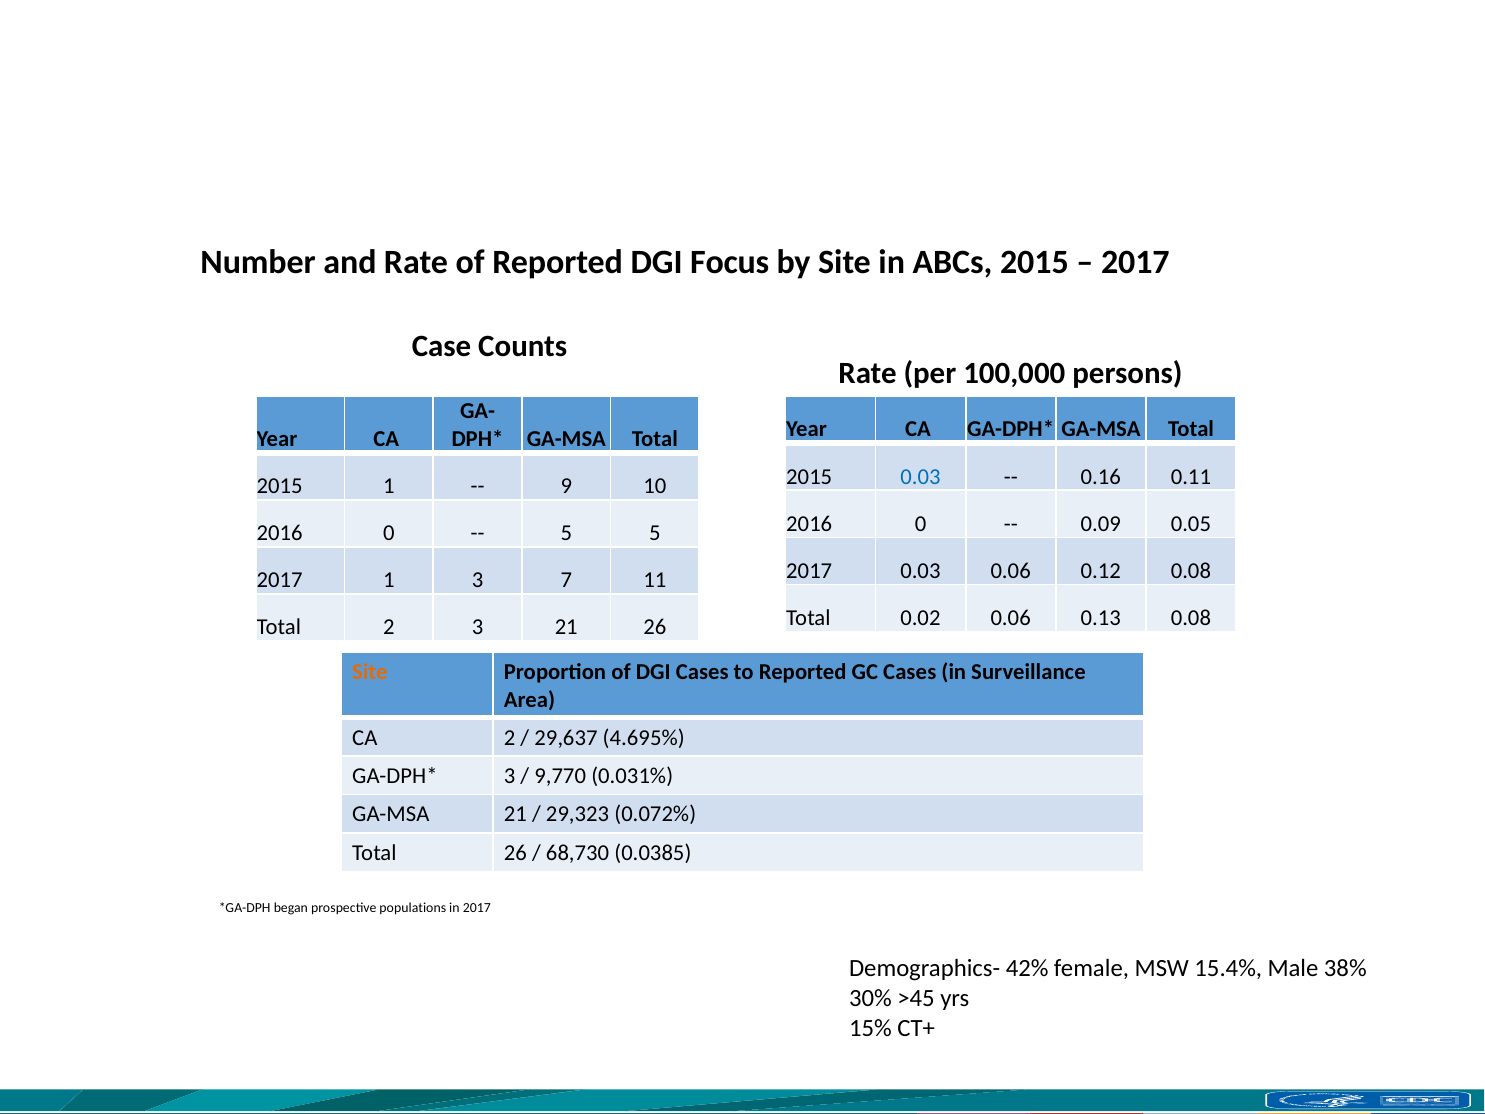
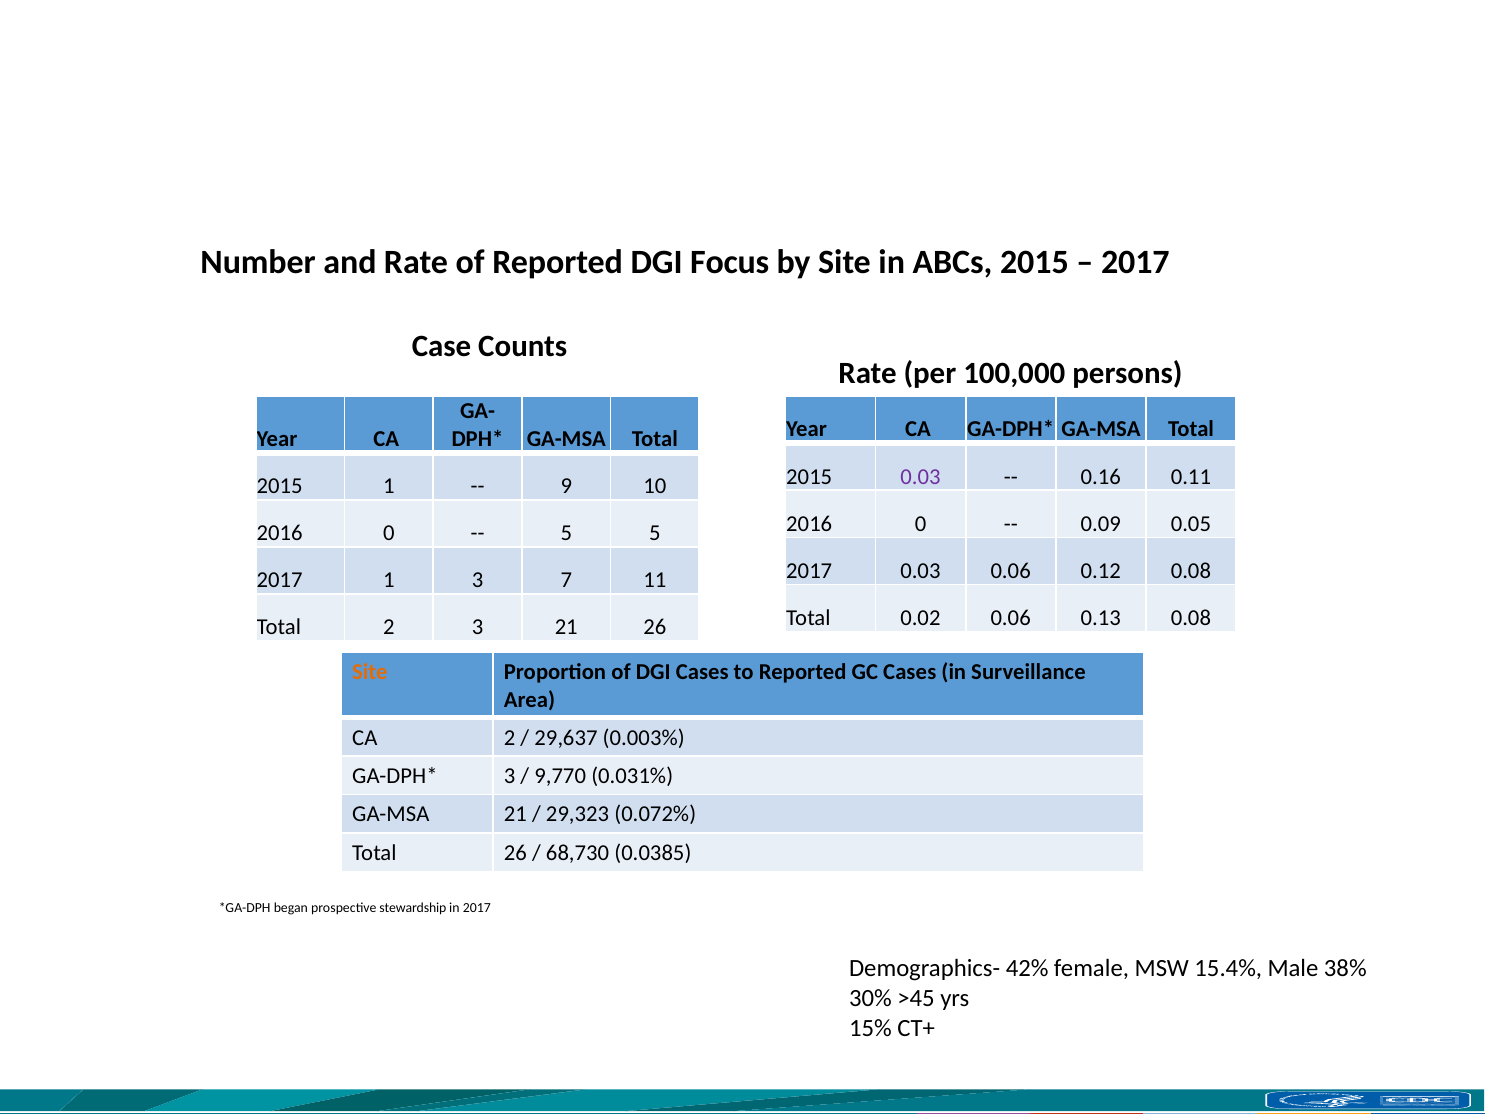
0.03 at (920, 476) colour: blue -> purple
4.695%: 4.695% -> 0.003%
populations: populations -> stewardship
